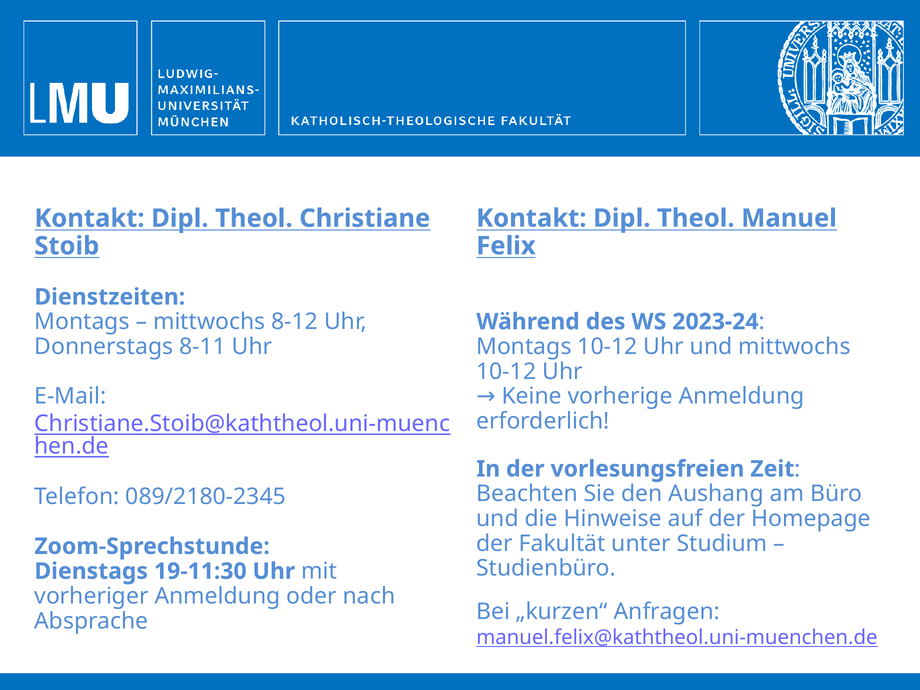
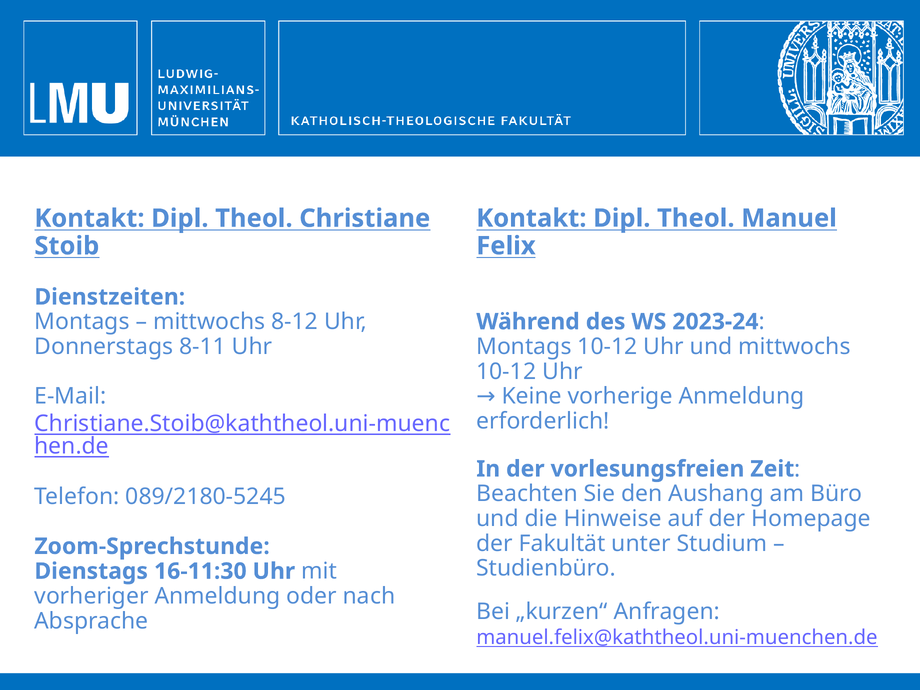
089/2180-2345: 089/2180-2345 -> 089/2180-5245
19-11:30: 19-11:30 -> 16-11:30
